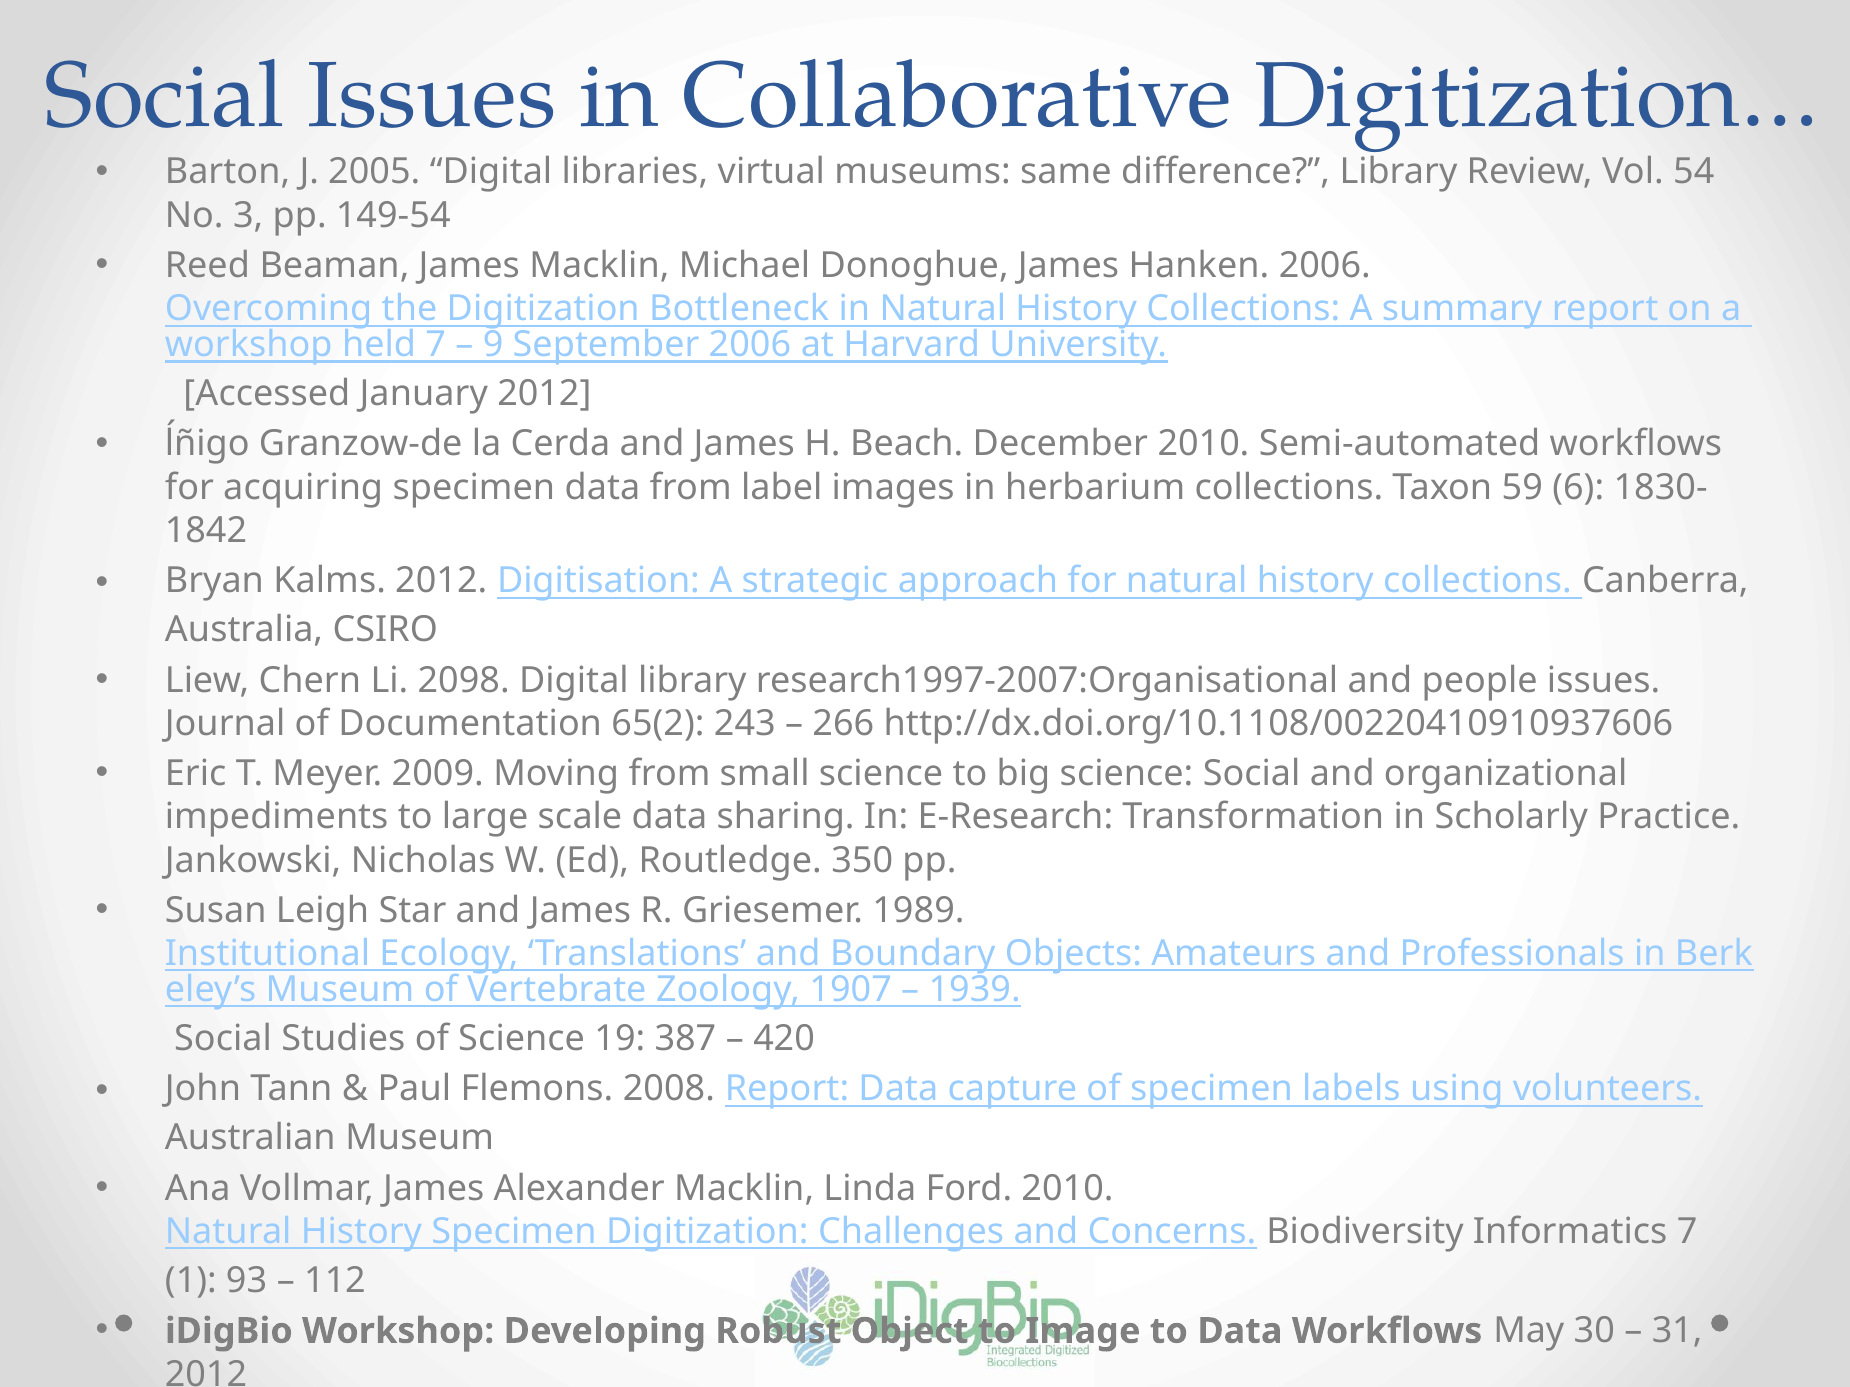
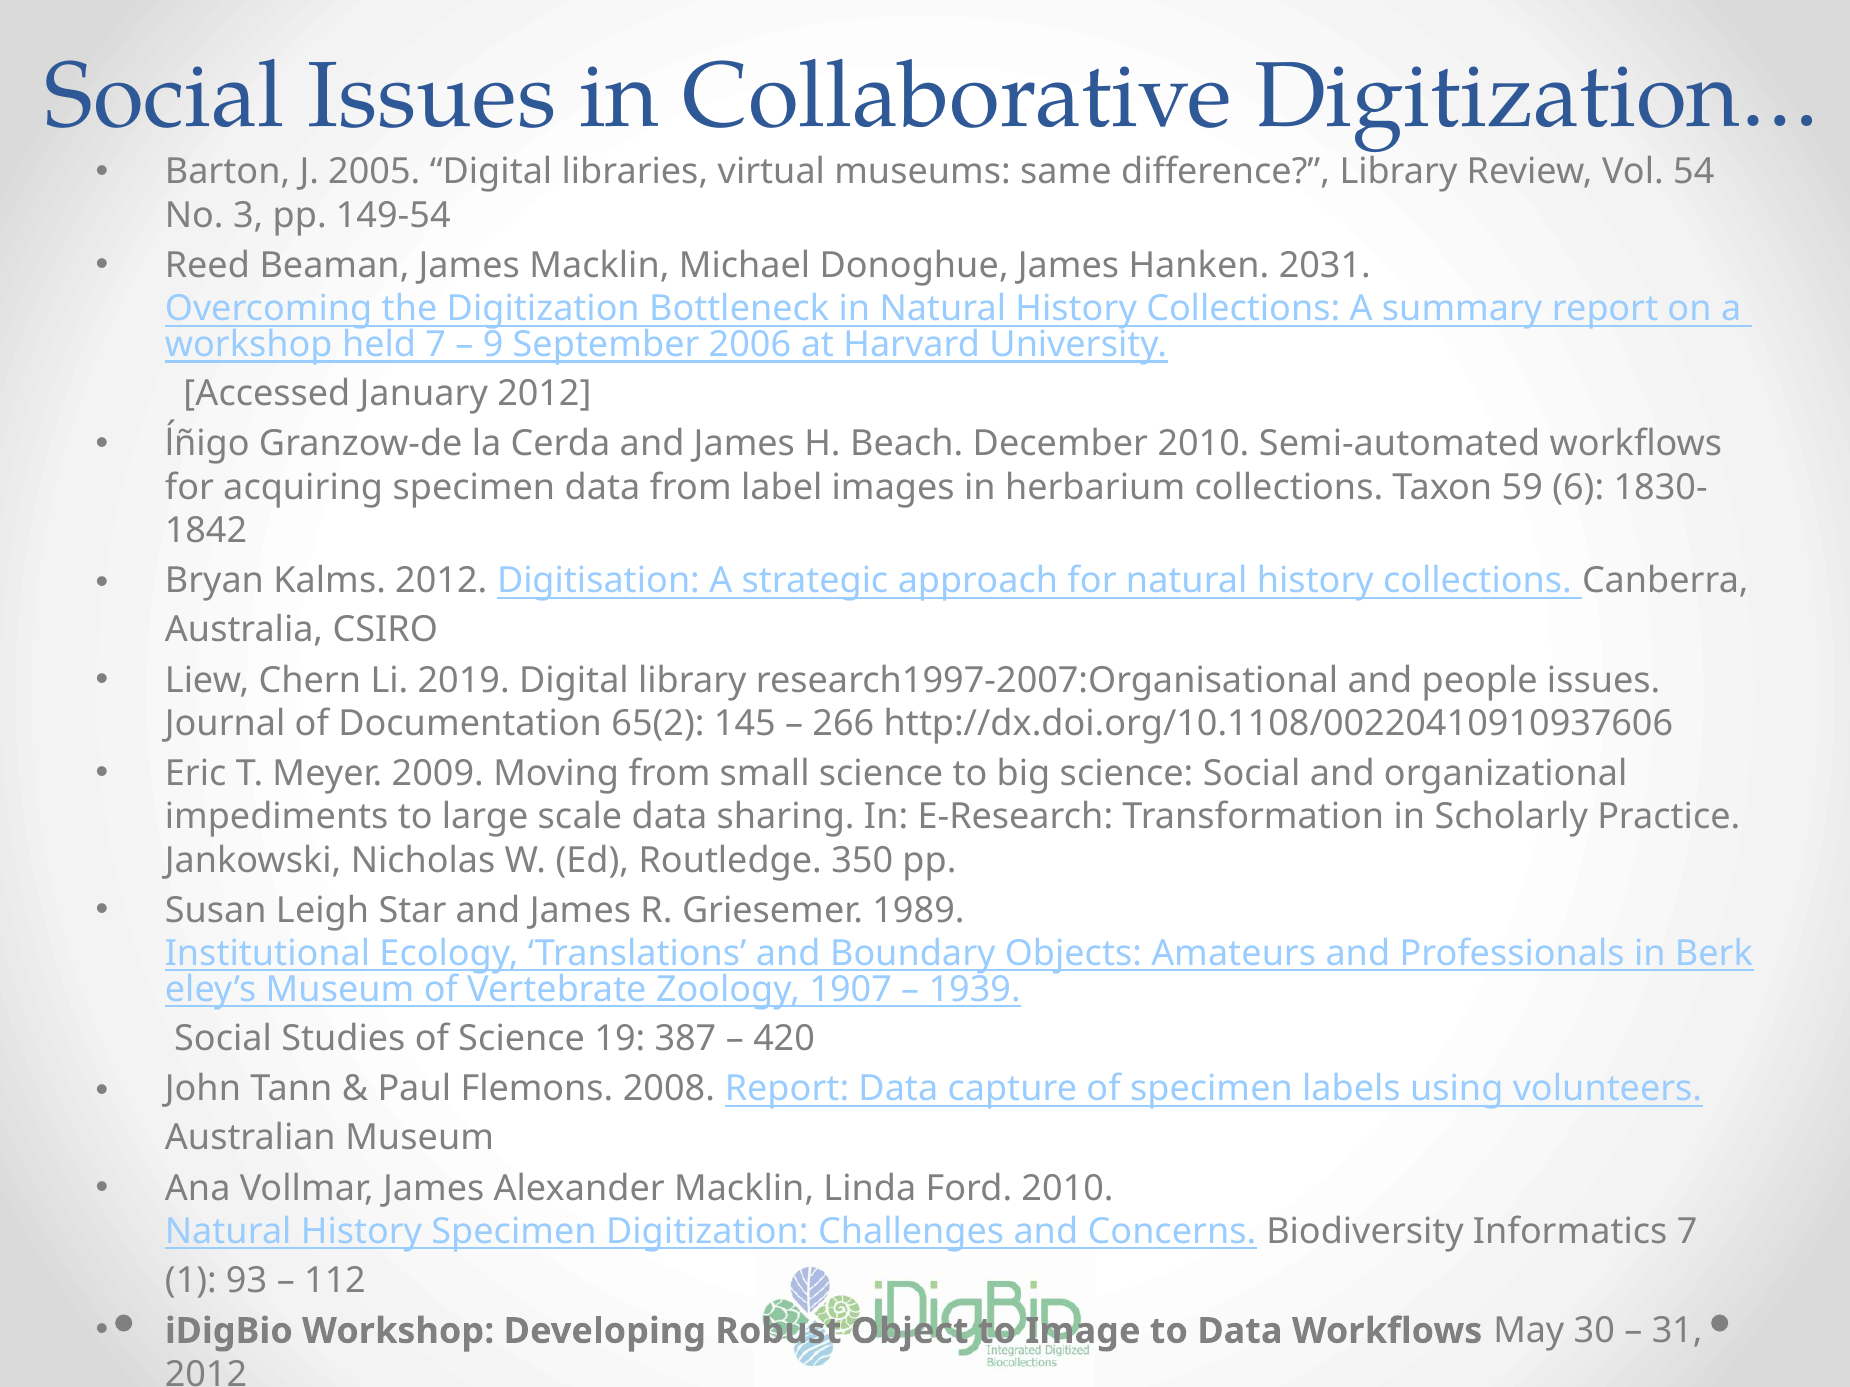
Hanken 2006: 2006 -> 2031
2098: 2098 -> 2019
243: 243 -> 145
